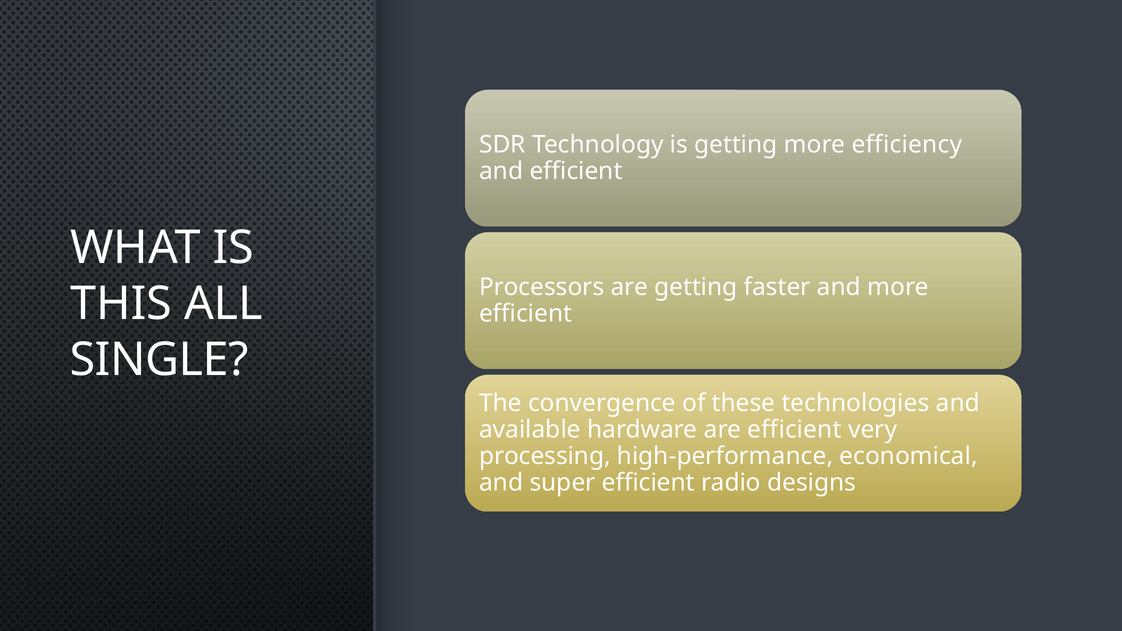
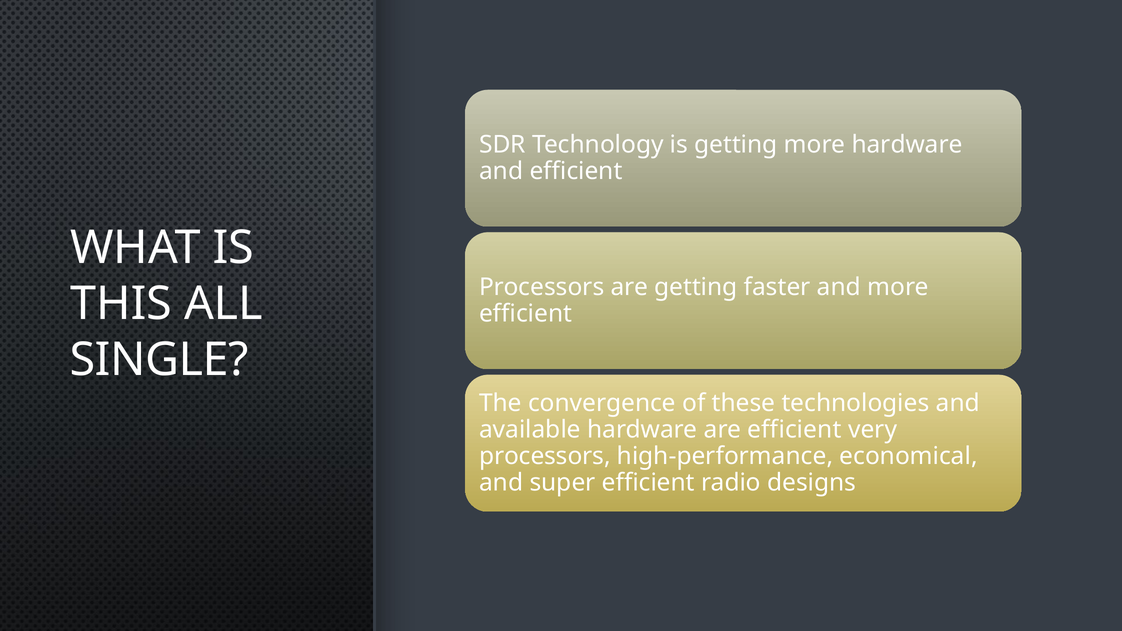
more efficiency: efficiency -> hardware
processing at (545, 456): processing -> processors
